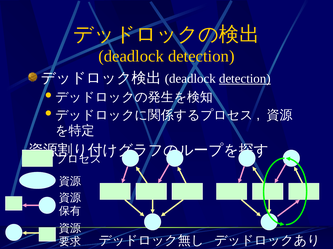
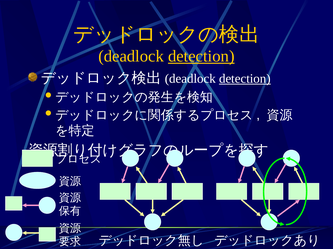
detection at (201, 56) underline: none -> present
